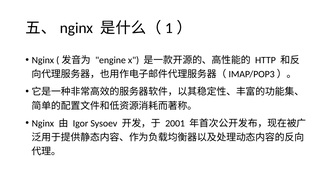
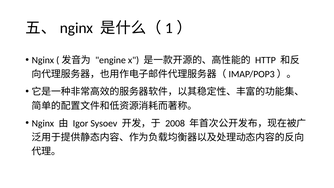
2001: 2001 -> 2008
